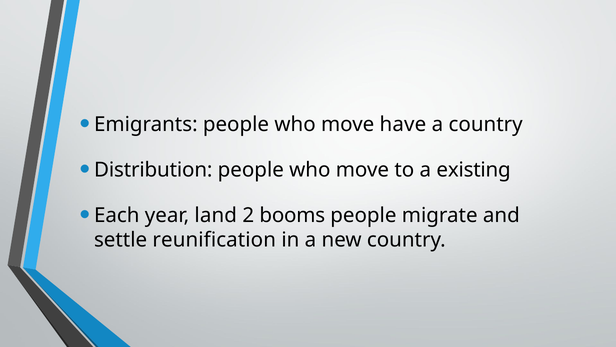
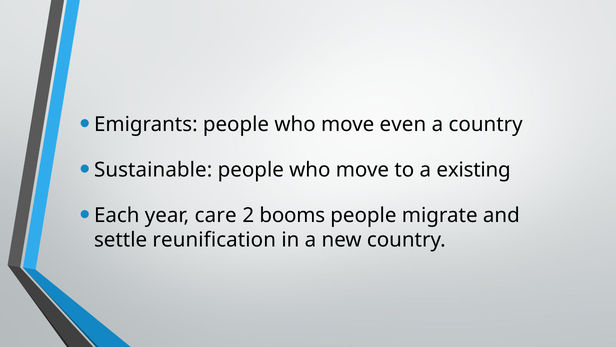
have: have -> even
Distribution: Distribution -> Sustainable
land: land -> care
